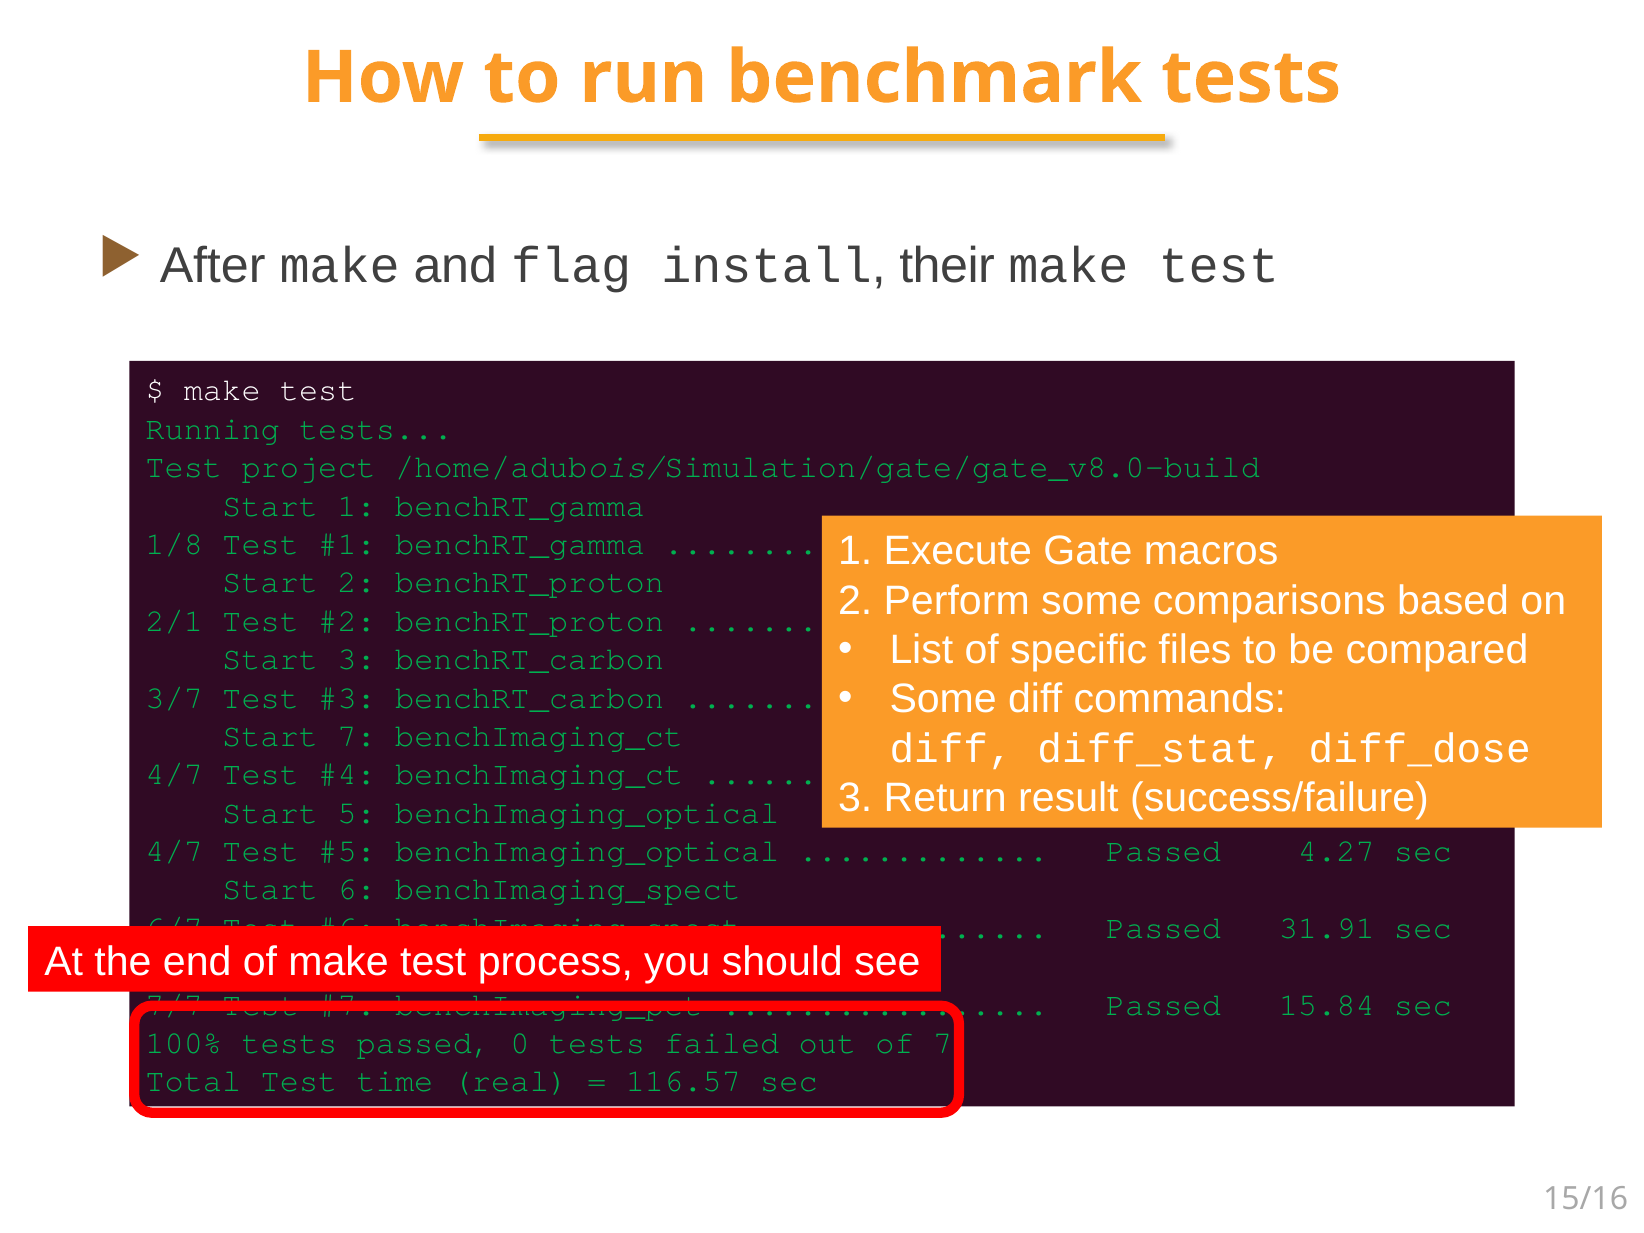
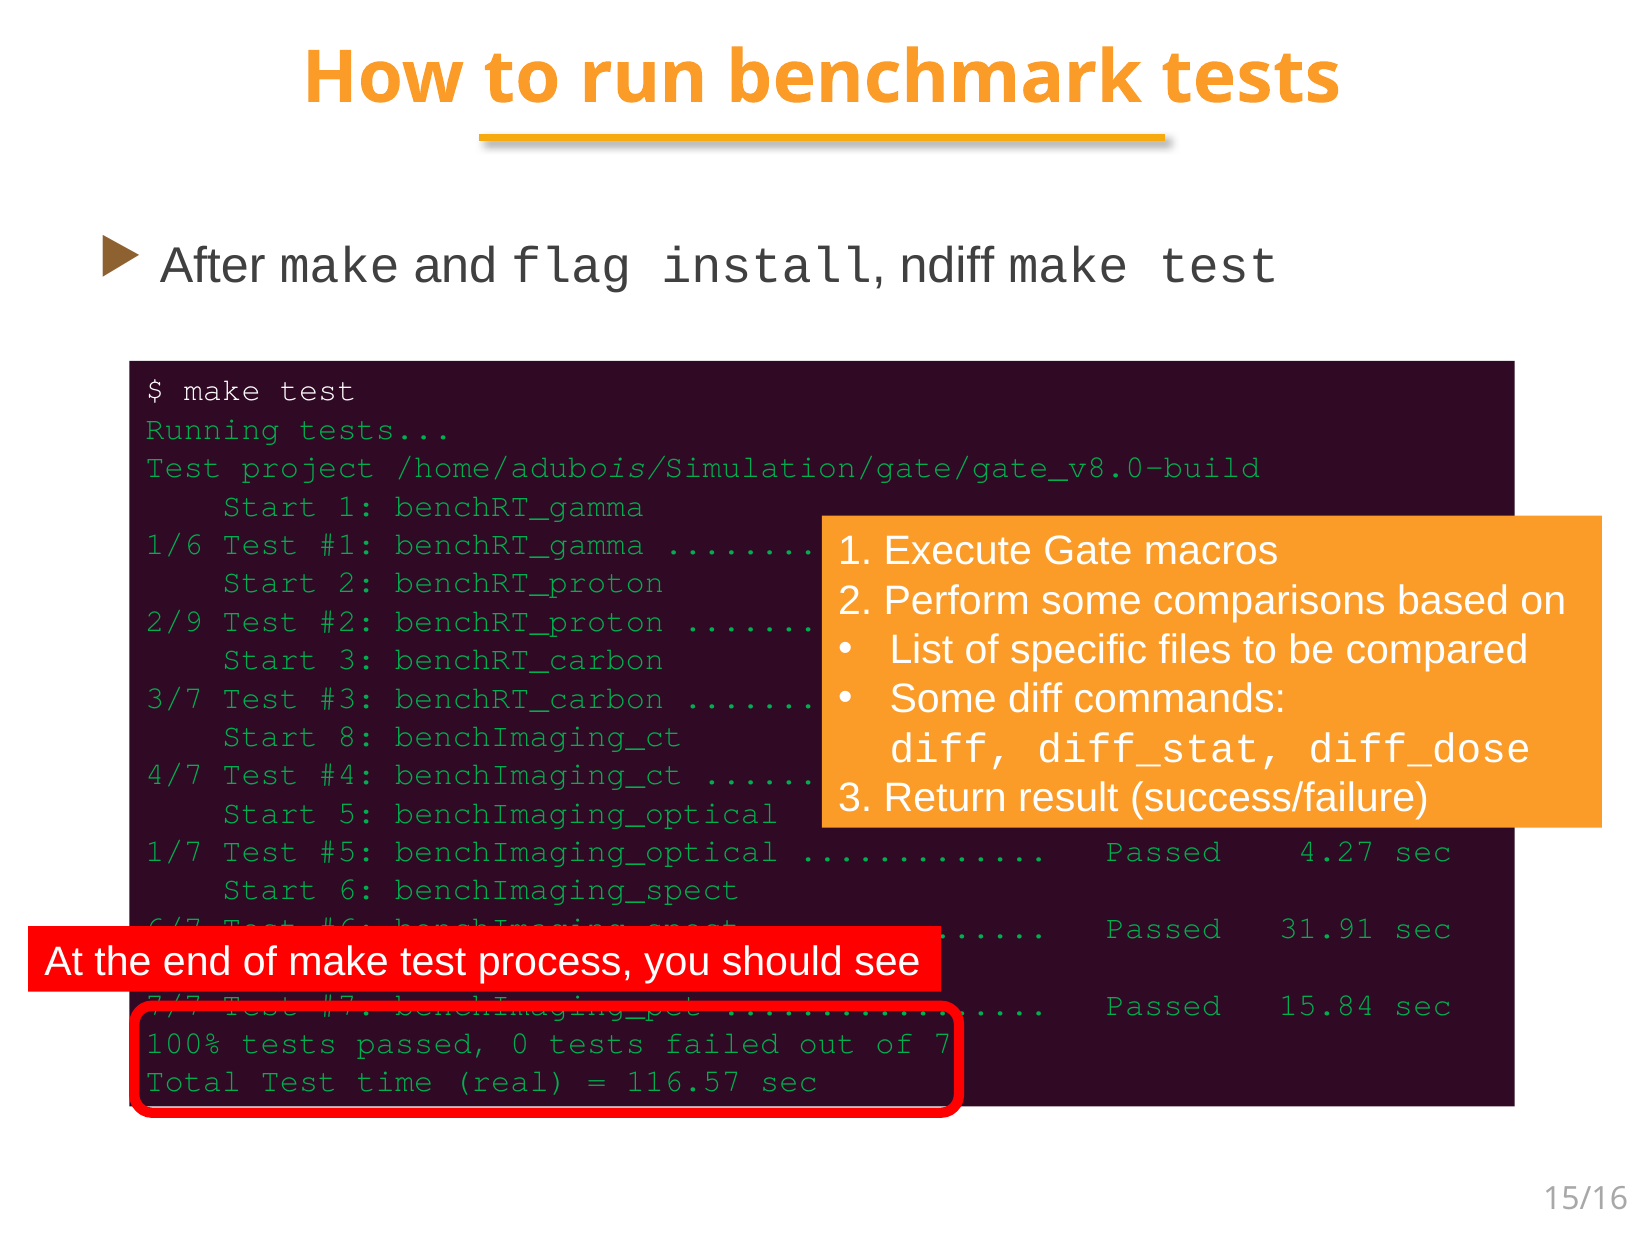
their: their -> ndiff
1/8: 1/8 -> 1/6
2/1: 2/1 -> 2/9
7 at (357, 736): 7 -> 8
4/7 at (174, 851): 4/7 -> 1/7
